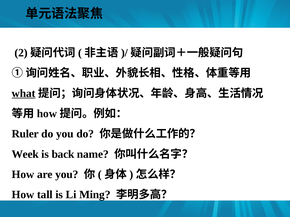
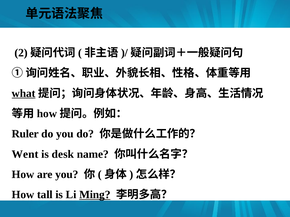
Week: Week -> Went
back: back -> desk
Ming underline: none -> present
